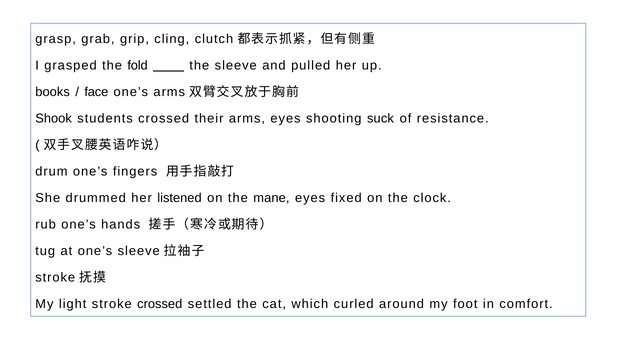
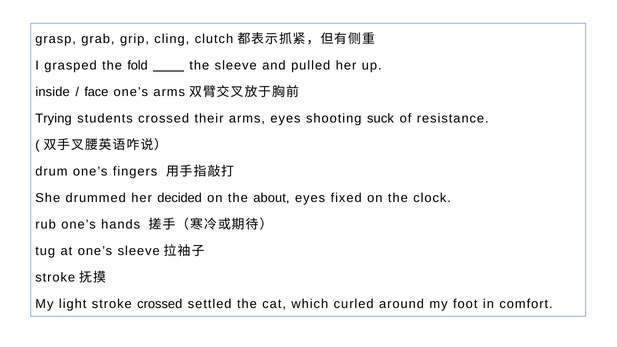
books: books -> inside
Shook: Shook -> Trying
listened: listened -> decided
mane: mane -> about
